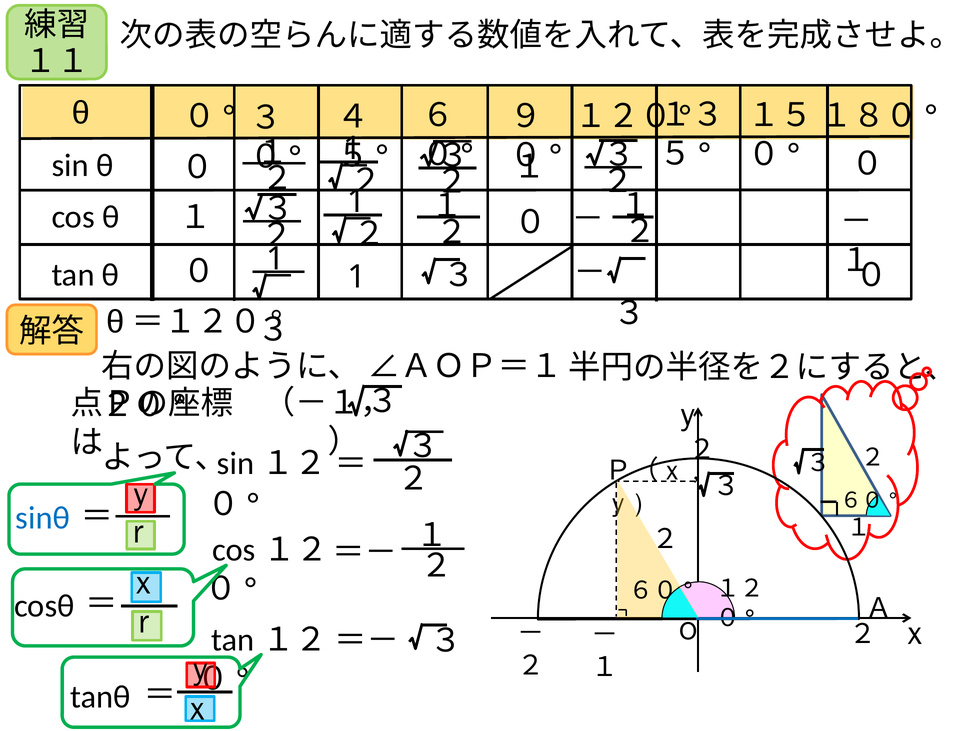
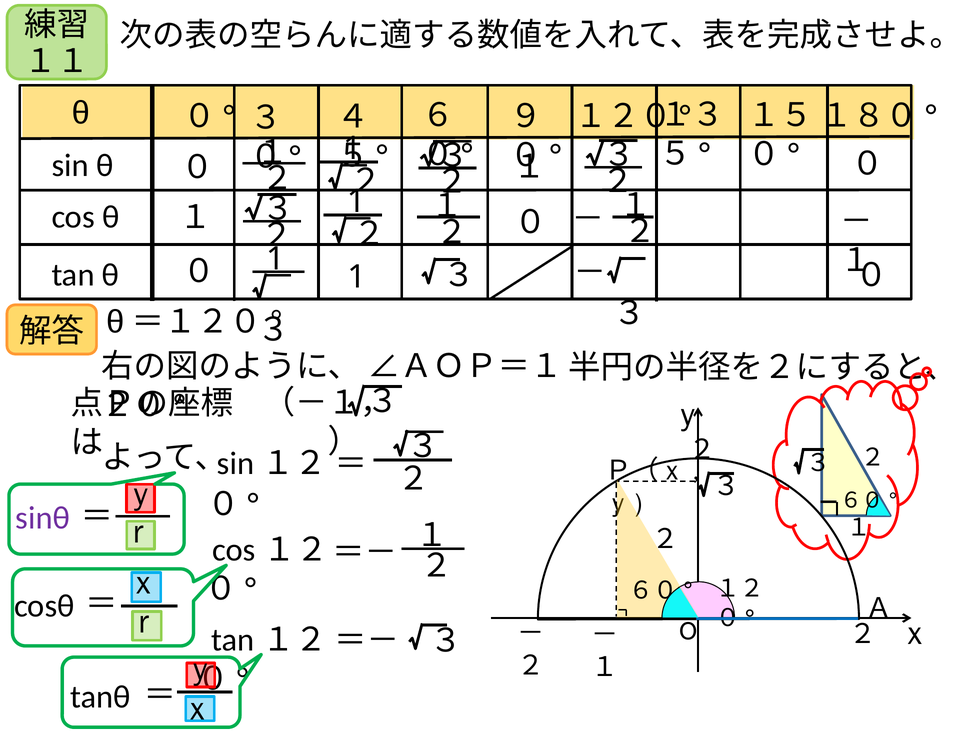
sinθ colour: blue -> purple
